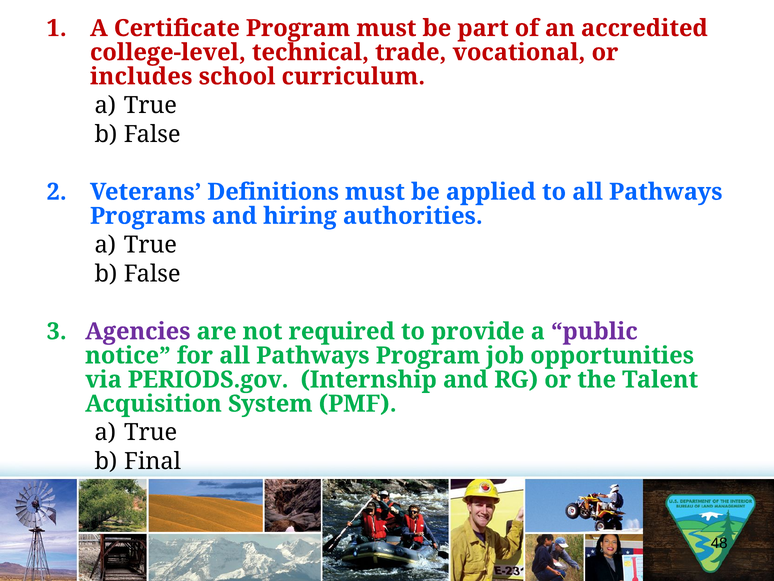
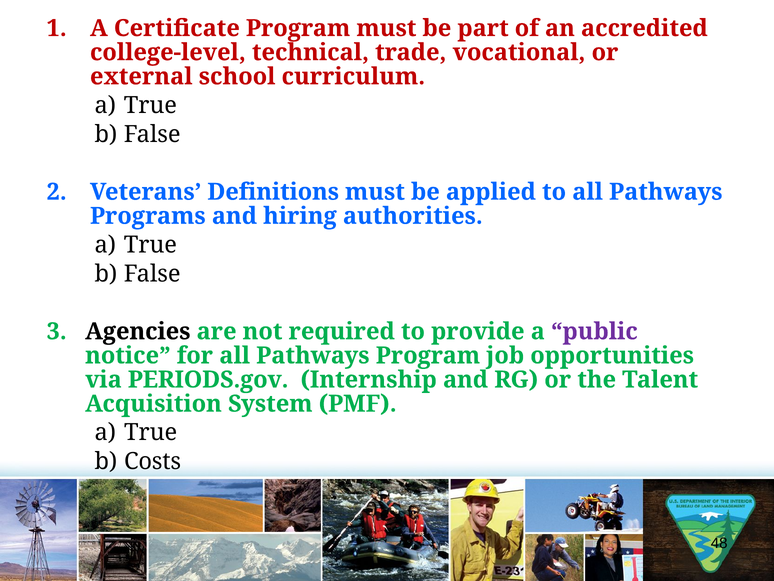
includes: includes -> external
Agencies colour: purple -> black
Final: Final -> Costs
